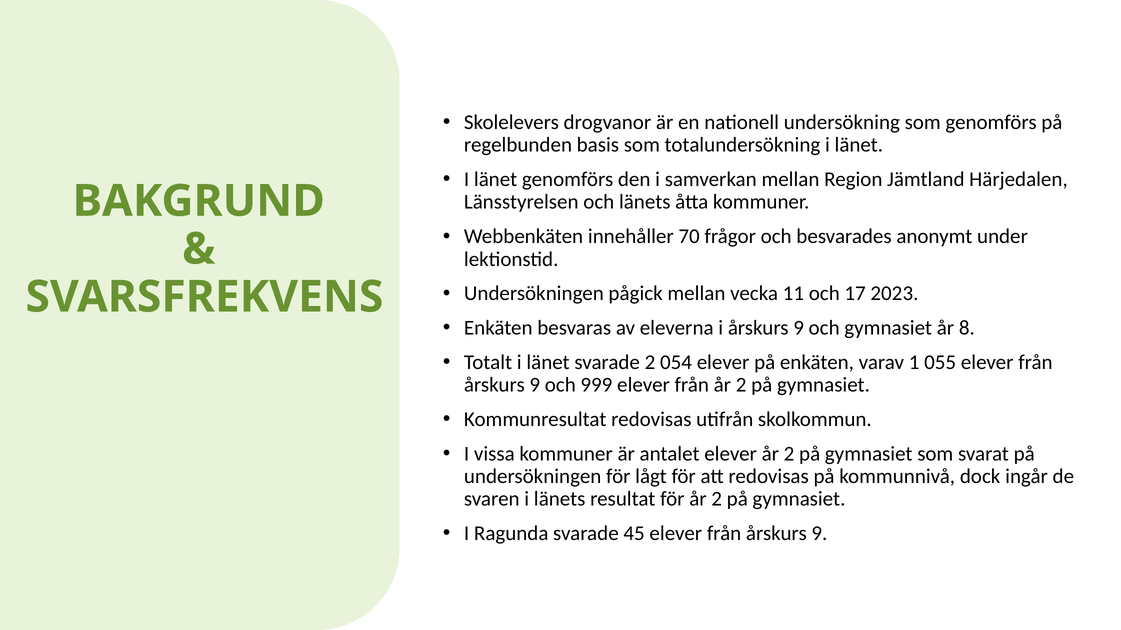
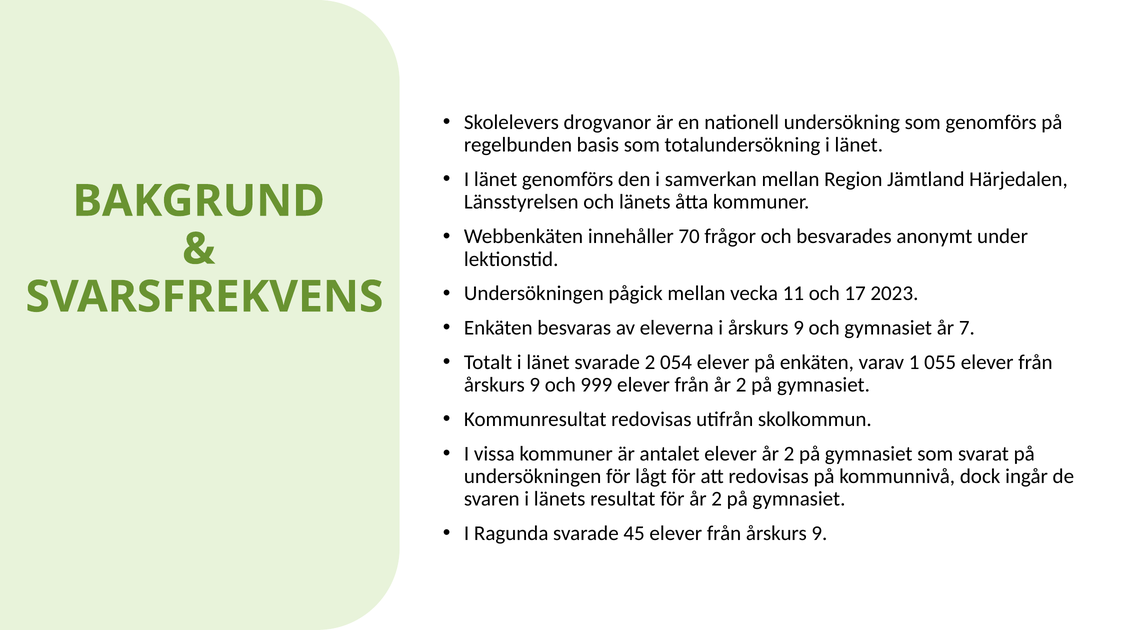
8: 8 -> 7
